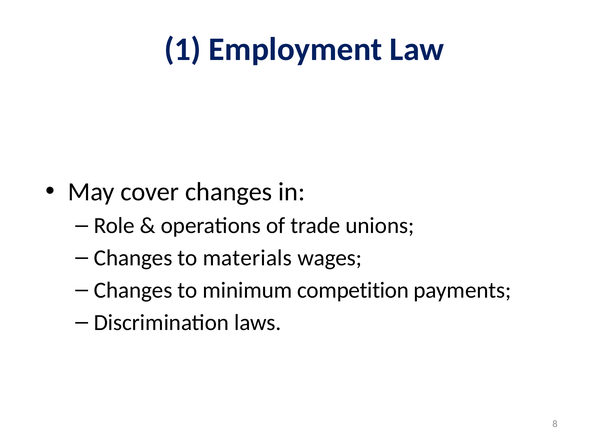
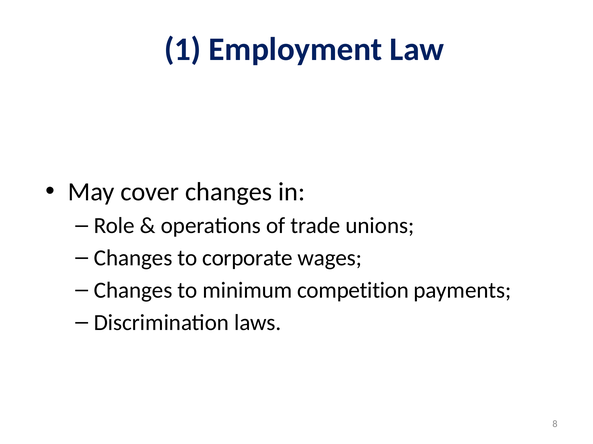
materials: materials -> corporate
